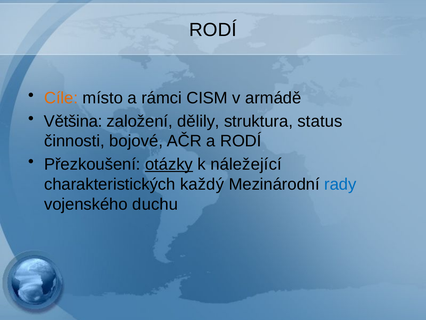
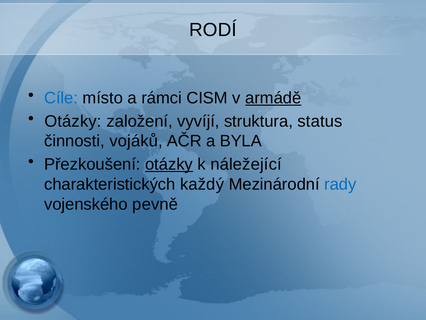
Cíle colour: orange -> blue
armádě underline: none -> present
Většina at (73, 121): Většina -> Otázky
dělily: dělily -> vyvíjí
bojové: bojové -> vojáků
a RODÍ: RODÍ -> BYLA
duchu: duchu -> pevně
